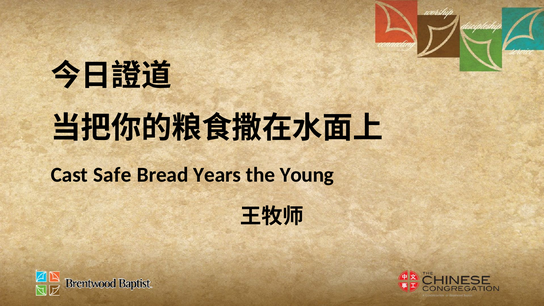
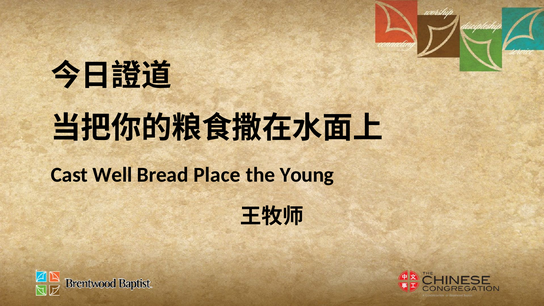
Safe: Safe -> Well
Years: Years -> Place
